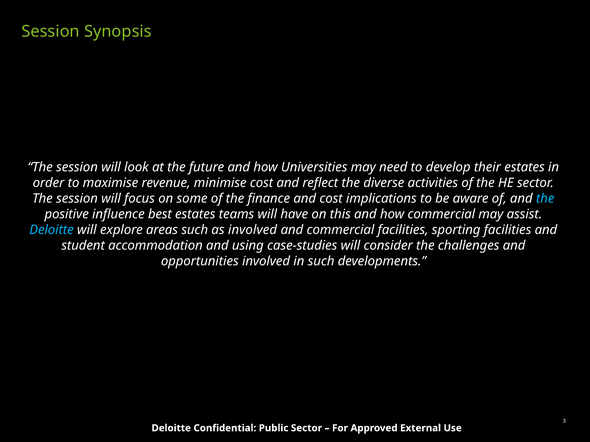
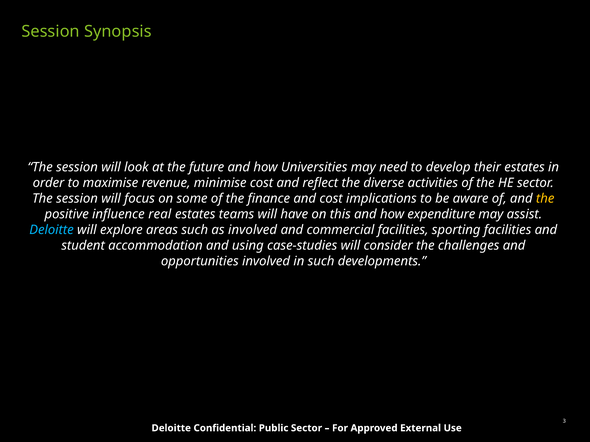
the at (545, 199) colour: light blue -> yellow
best: best -> real
how commercial: commercial -> expenditure
